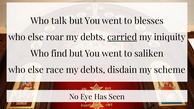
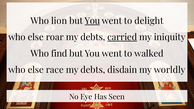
talk: talk -> lion
You at (92, 21) underline: none -> present
blesses: blesses -> delight
saliken: saliken -> walked
scheme: scheme -> worldly
